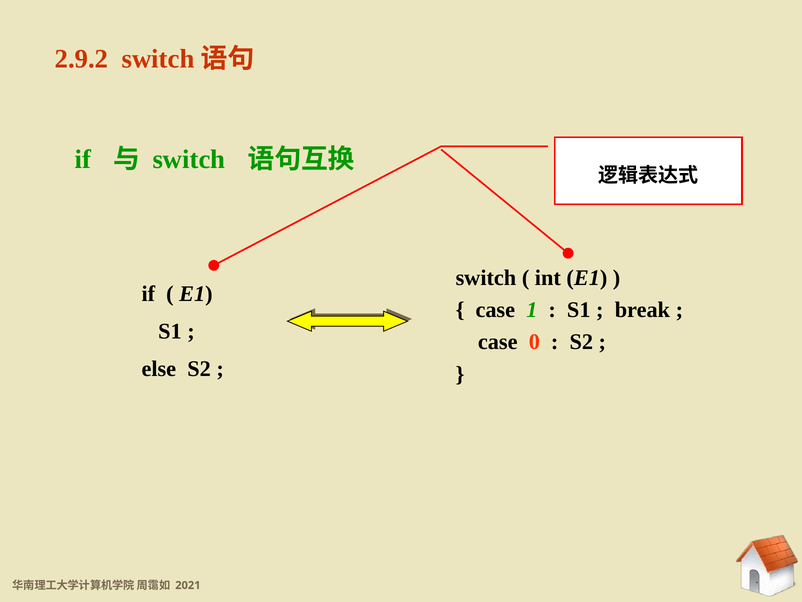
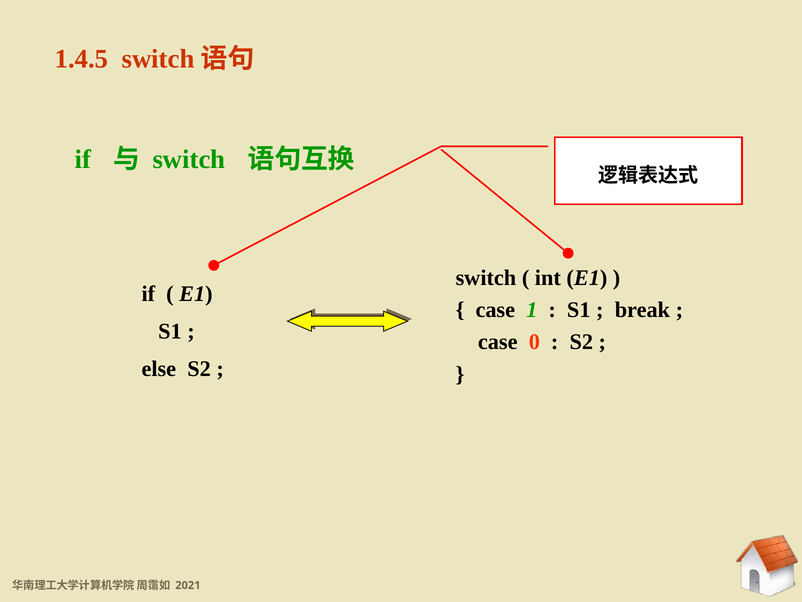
2.9.2: 2.9.2 -> 1.4.5
